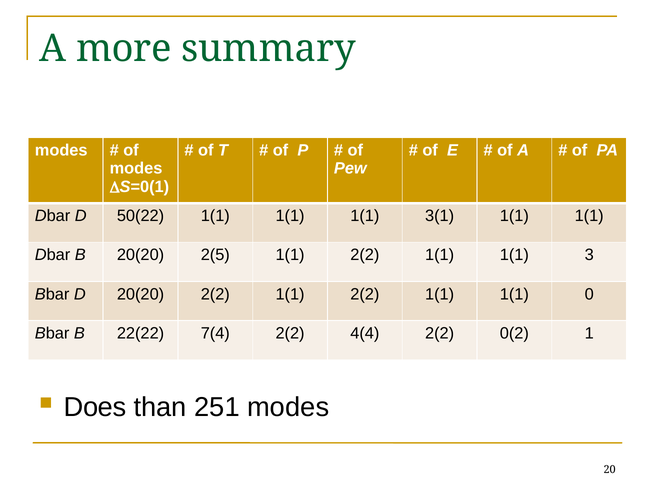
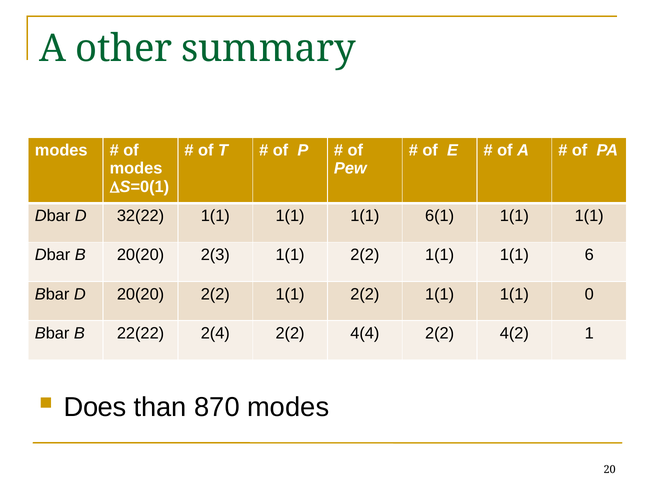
more: more -> other
50(22: 50(22 -> 32(22
3(1: 3(1 -> 6(1
2(5: 2(5 -> 2(3
3: 3 -> 6
7(4: 7(4 -> 2(4
0(2: 0(2 -> 4(2
251: 251 -> 870
